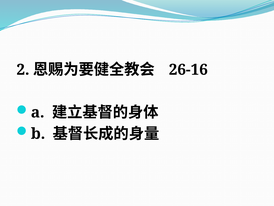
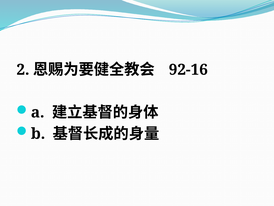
26-16: 26-16 -> 92-16
